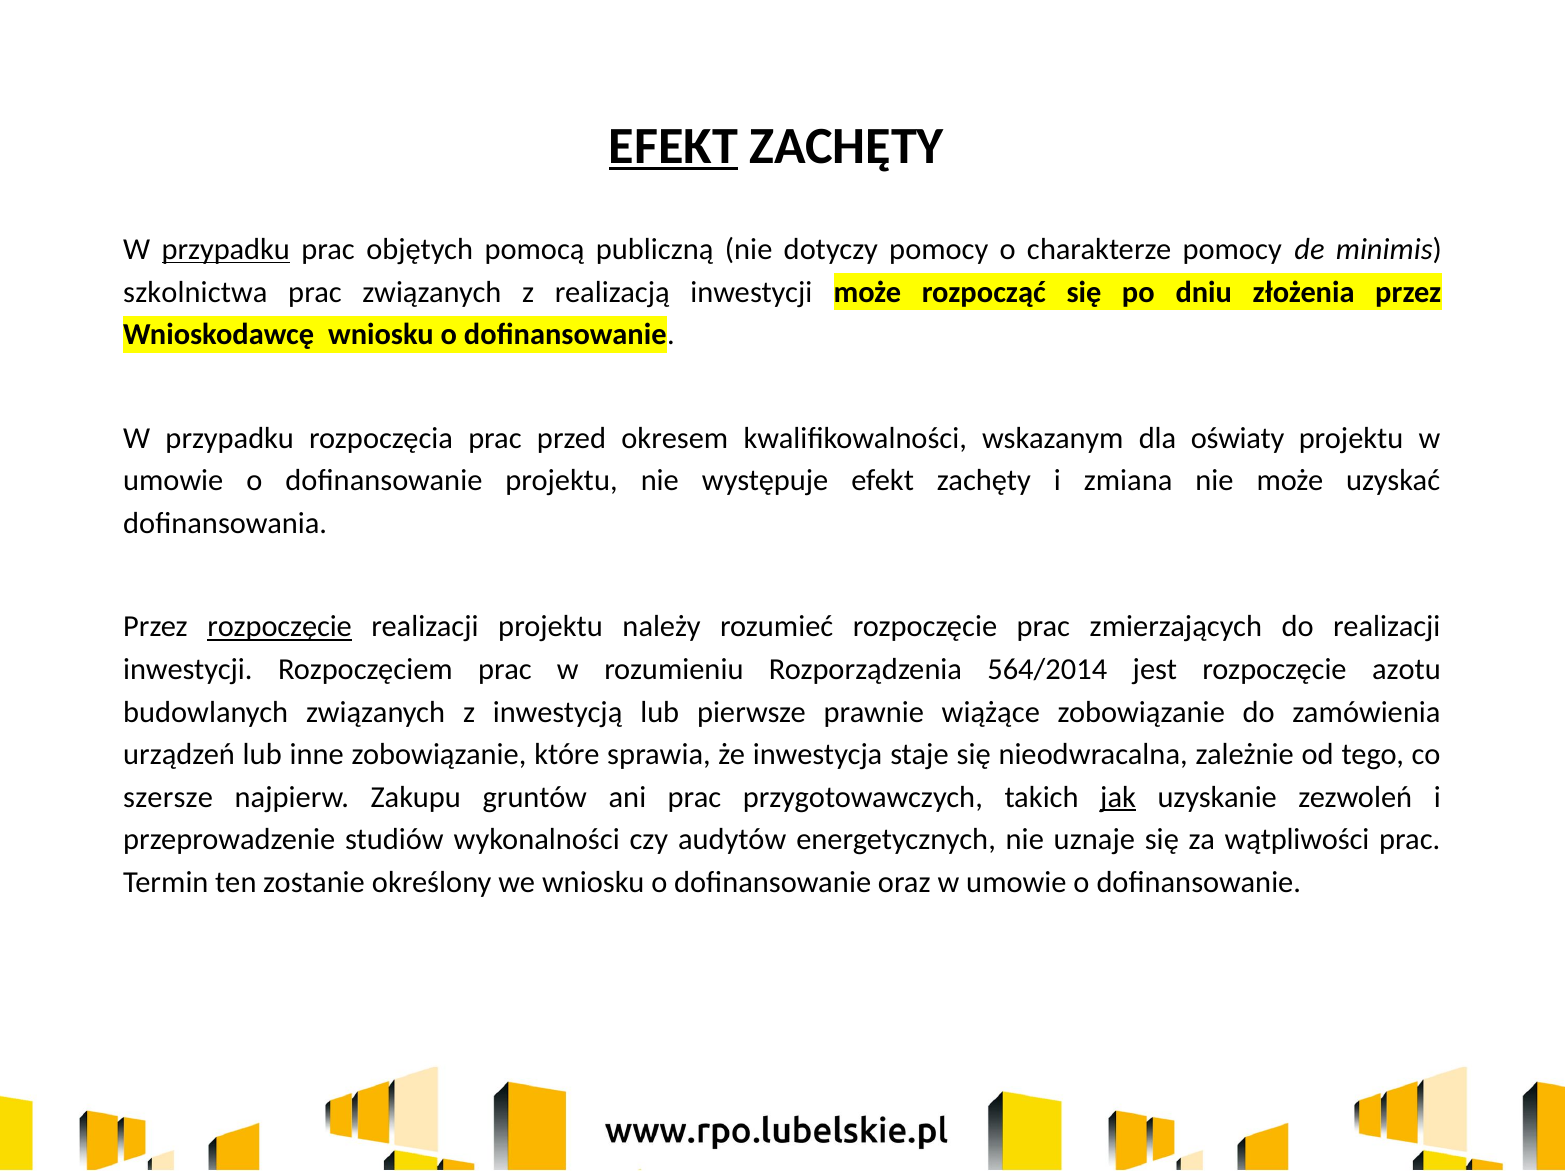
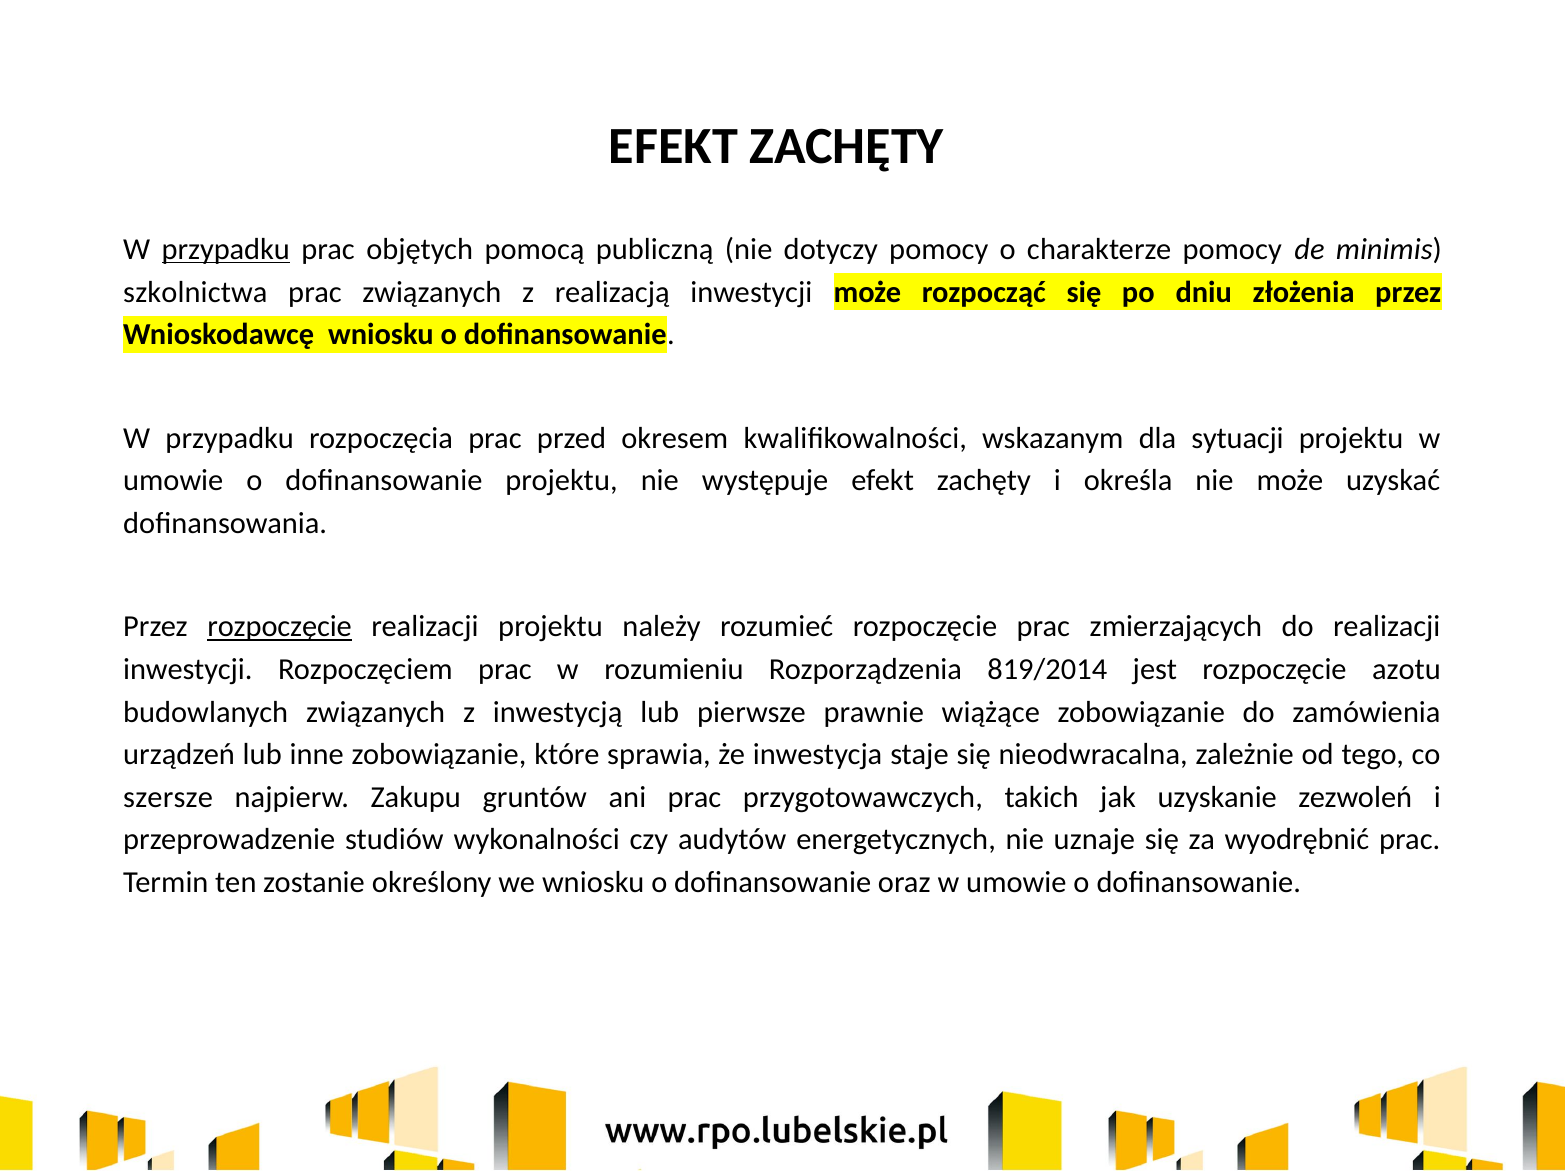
EFEKT at (673, 146) underline: present -> none
oświaty: oświaty -> sytuacji
zmiana: zmiana -> określa
564/2014: 564/2014 -> 819/2014
jak underline: present -> none
wątpliwości: wątpliwości -> wyodrębnić
